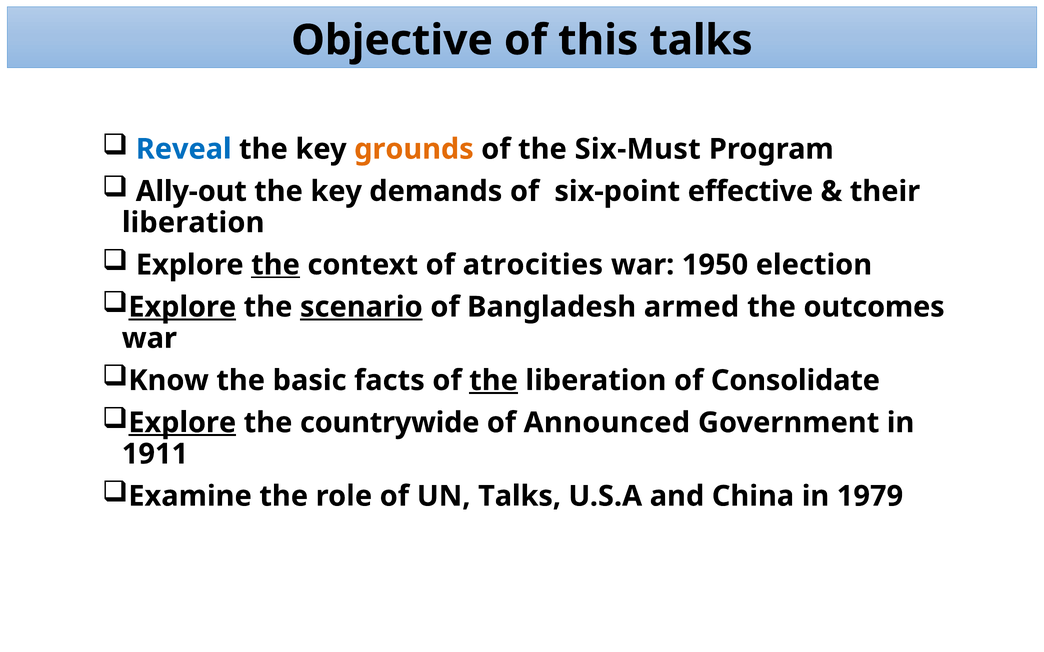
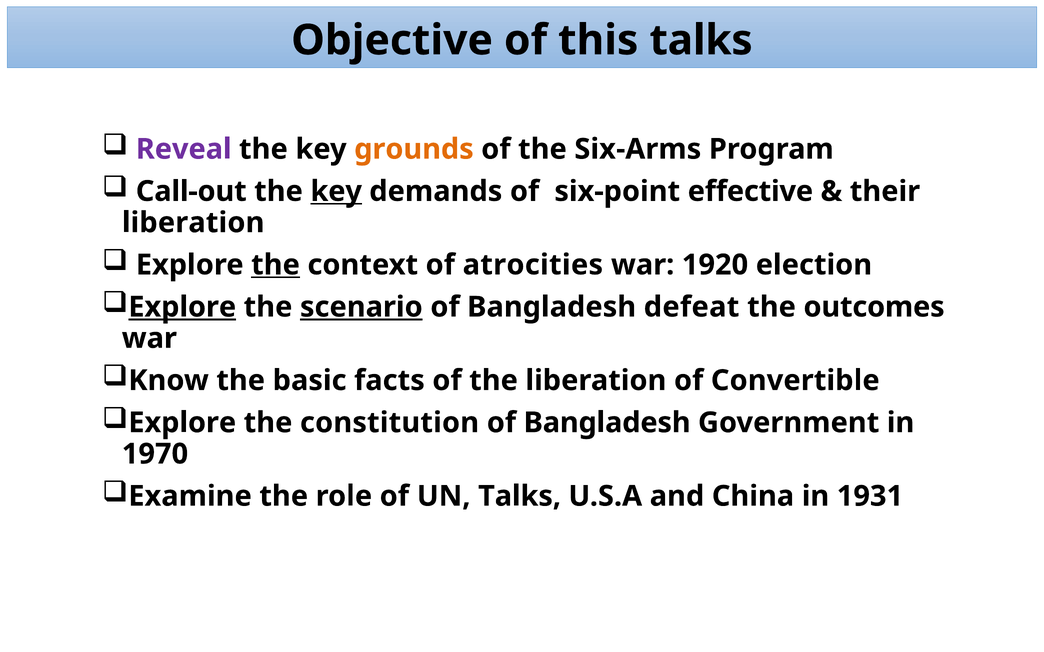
Reveal colour: blue -> purple
Six-Must: Six-Must -> Six-Arms
Ally-out: Ally-out -> Call-out
key at (336, 191) underline: none -> present
1950: 1950 -> 1920
armed: armed -> defeat
the at (494, 381) underline: present -> none
Consolidate: Consolidate -> Convertible
Explore at (182, 423) underline: present -> none
countrywide: countrywide -> constitution
Announced at (607, 423): Announced -> Bangladesh
1911: 1911 -> 1970
1979: 1979 -> 1931
